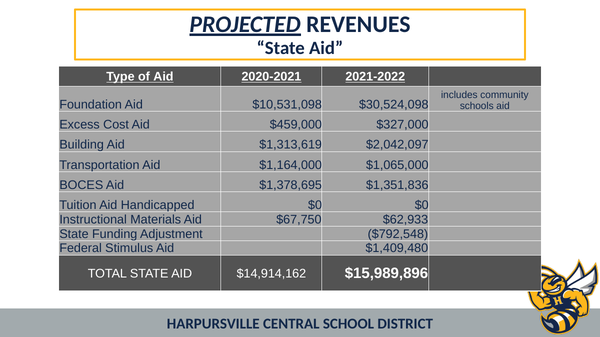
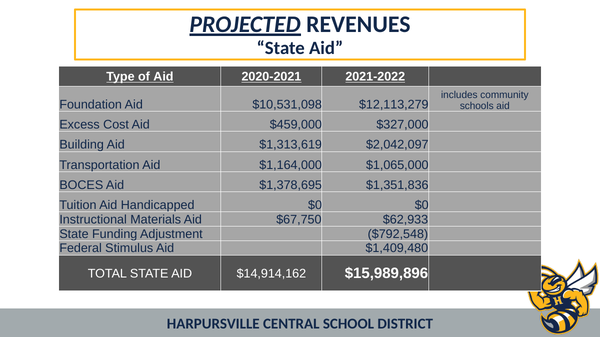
$30,524,098: $30,524,098 -> $12,113,279
